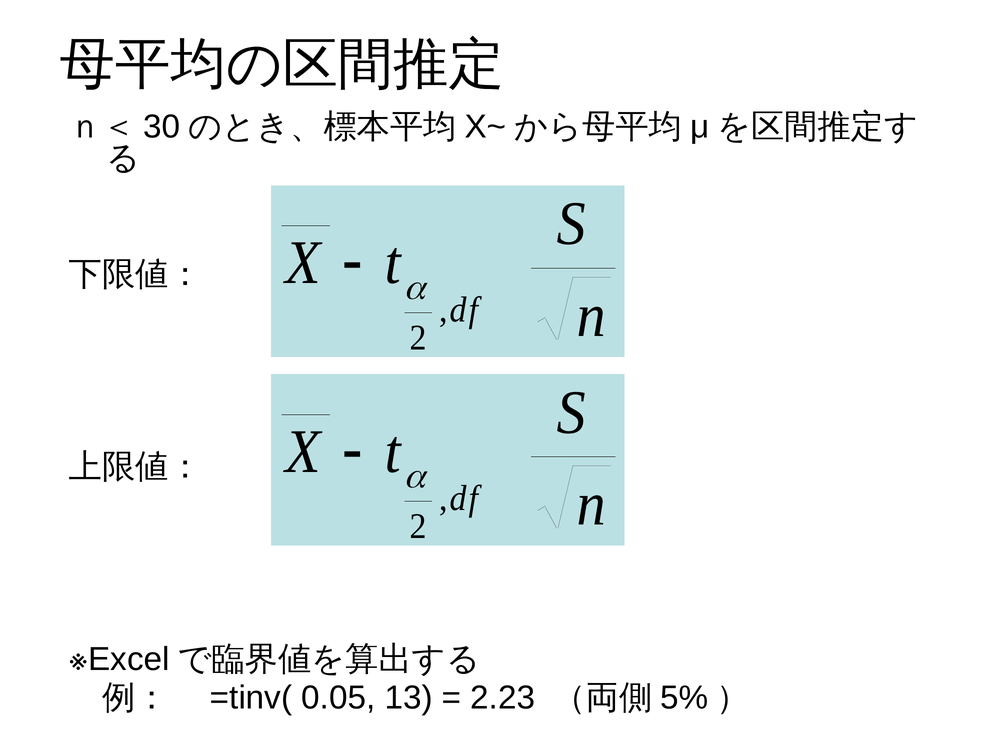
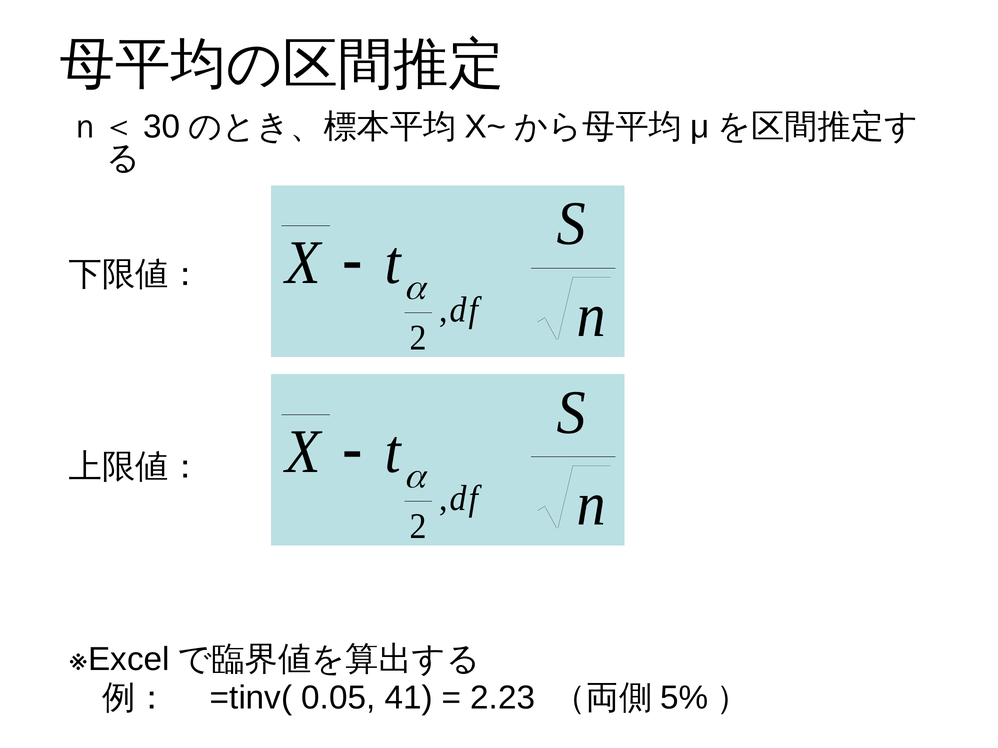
13: 13 -> 41
